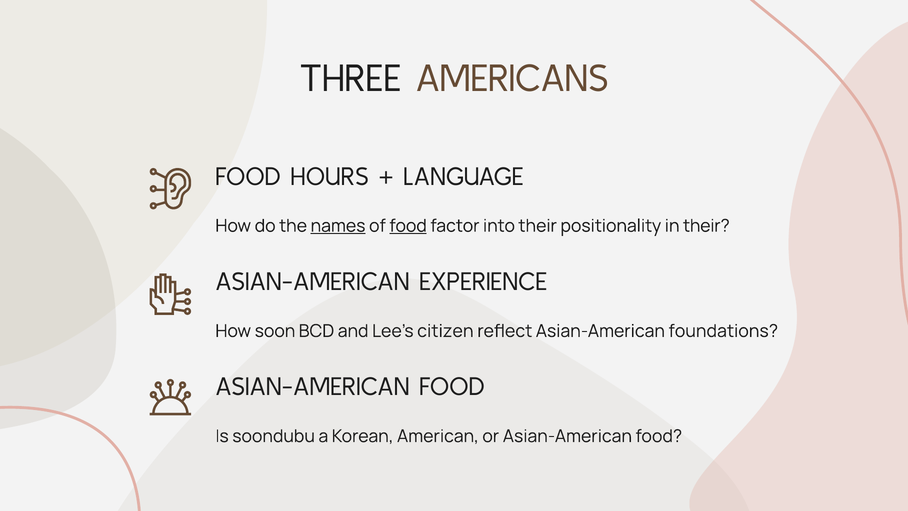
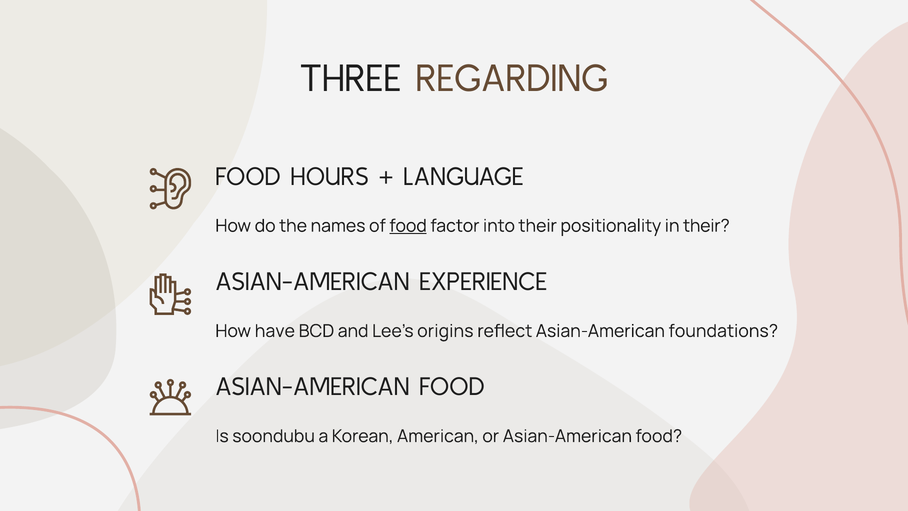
AMERICANS: AMERICANS -> REGARDING
names underline: present -> none
soon: soon -> have
citizen: citizen -> origins
